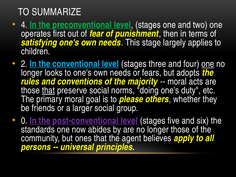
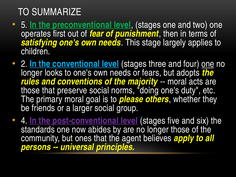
4: 4 -> 5
that at (48, 90) underline: present -> none
0: 0 -> 4
